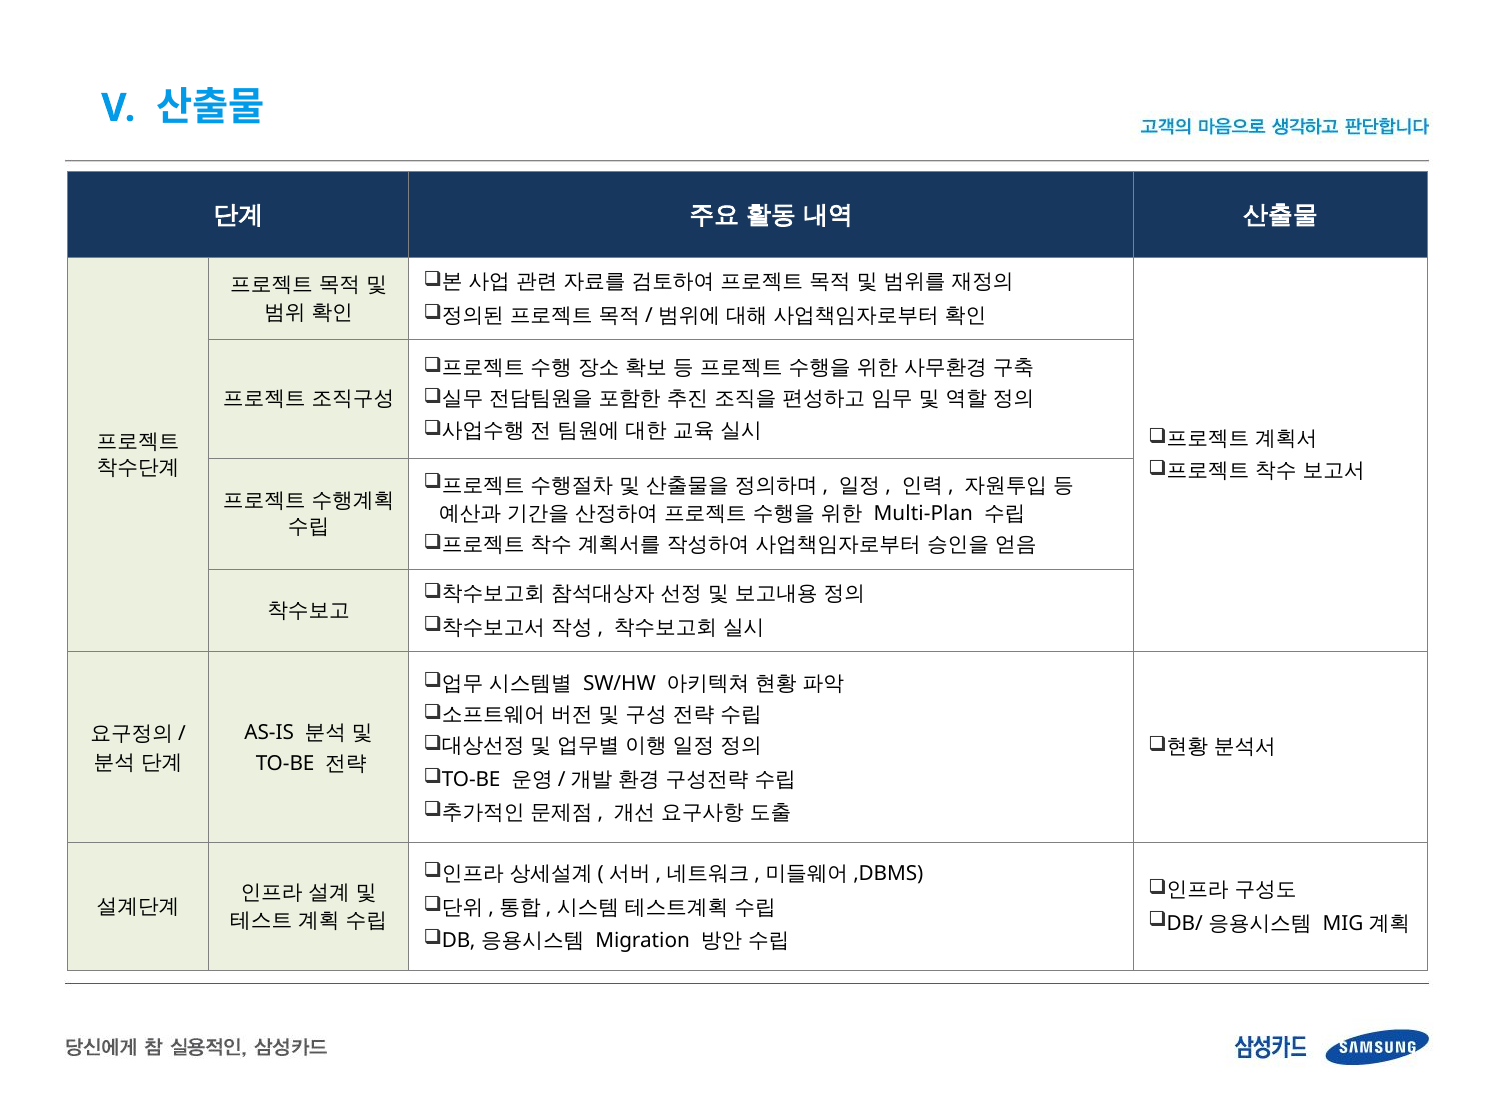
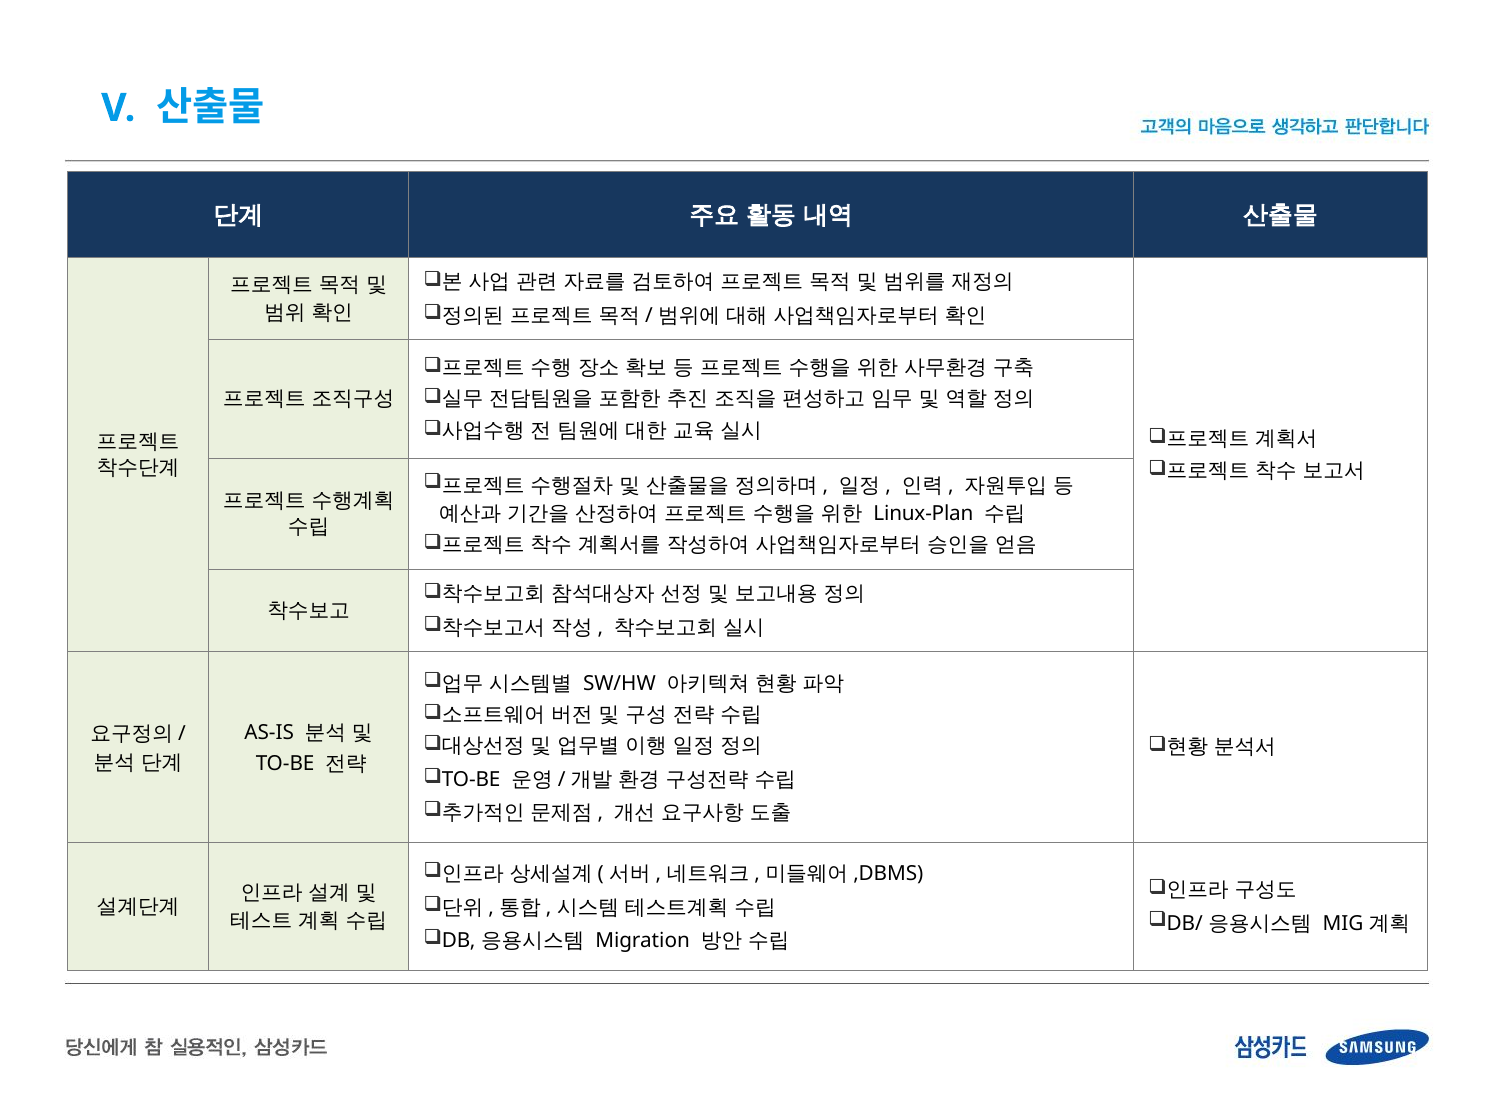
Multi-Plan: Multi-Plan -> Linux-Plan
